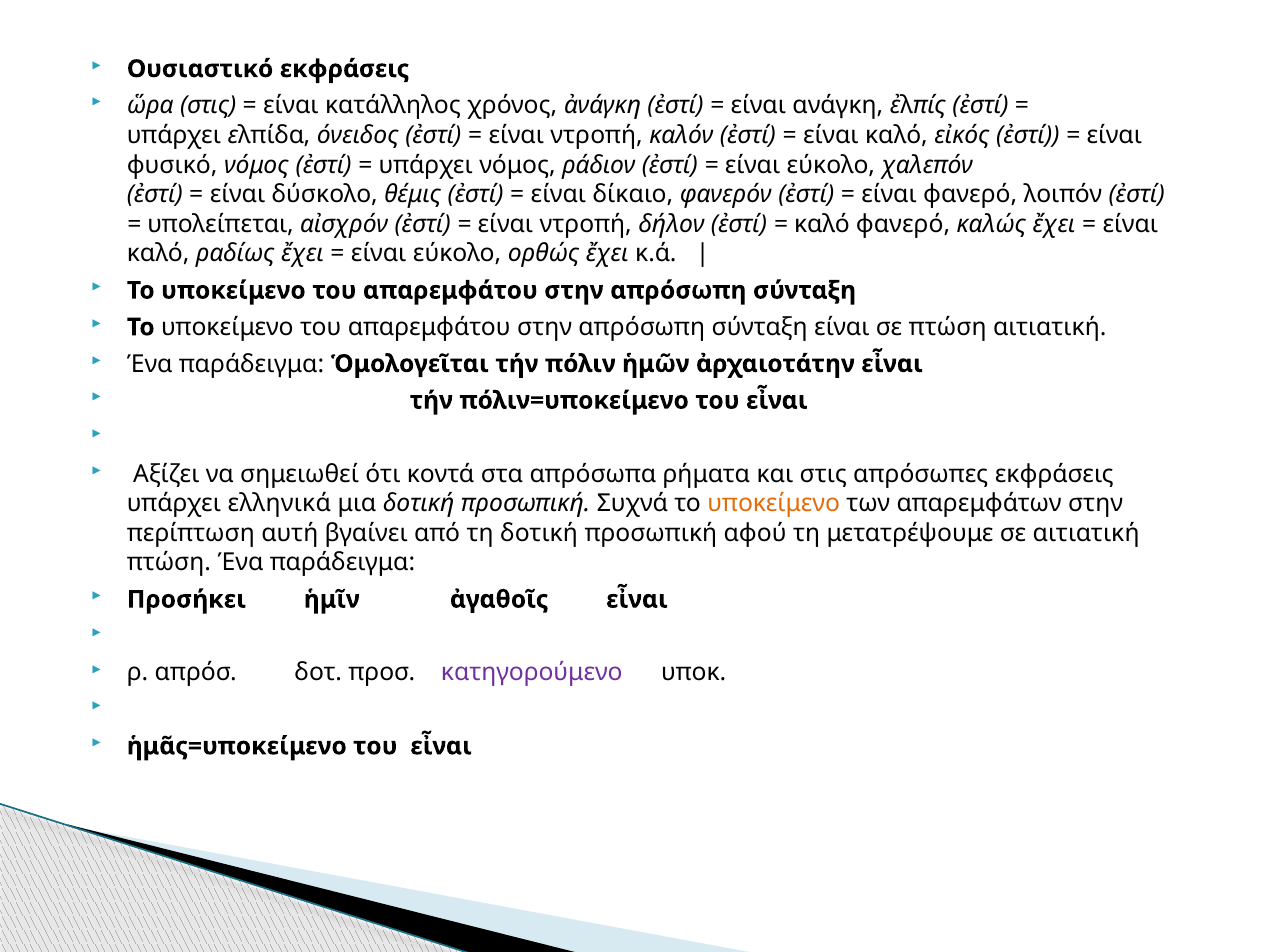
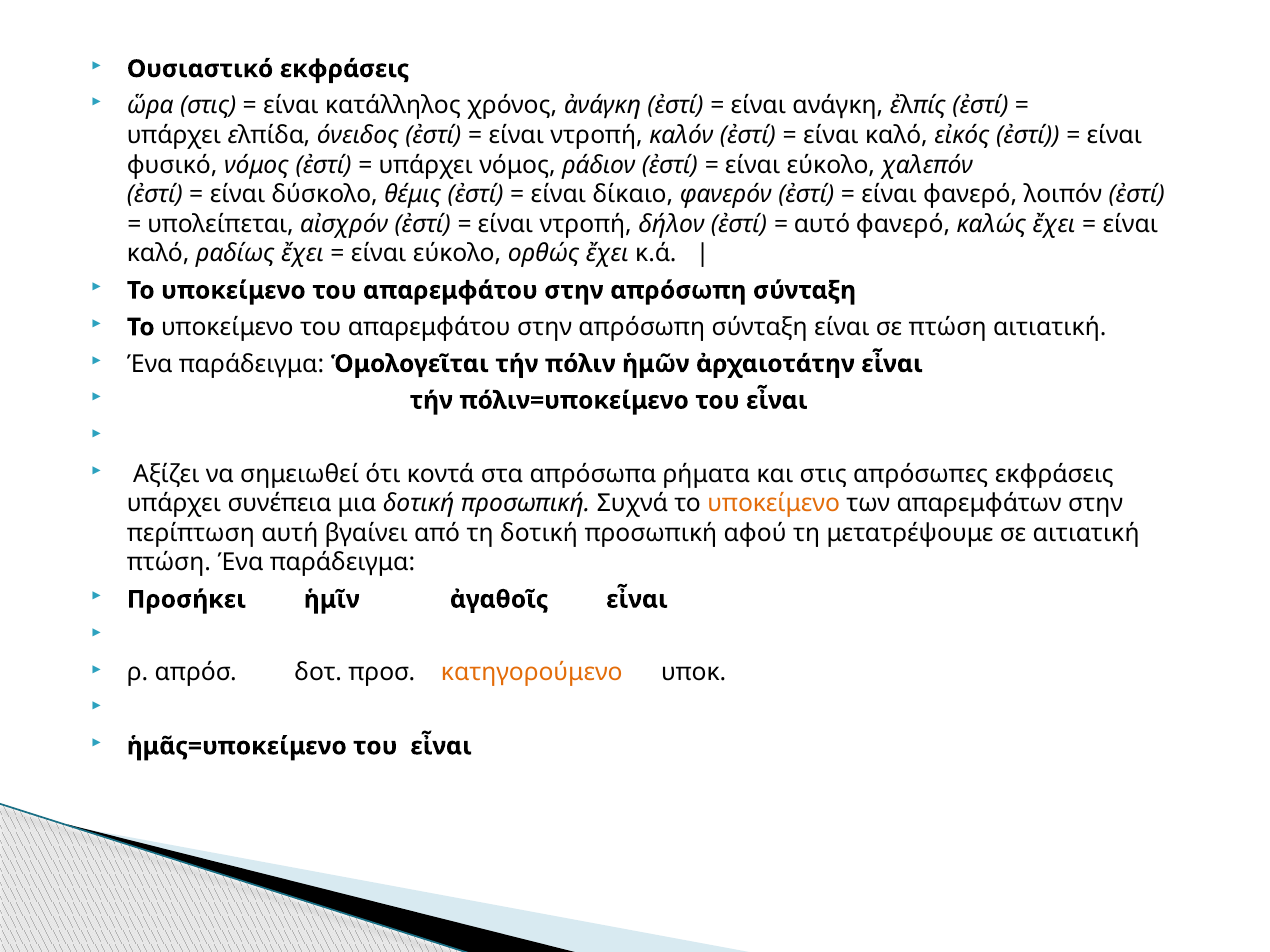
καλό at (822, 224): καλό -> αυτό
ελληνικά: ελληνικά -> συνέπεια
κατηγορούμενο colour: purple -> orange
